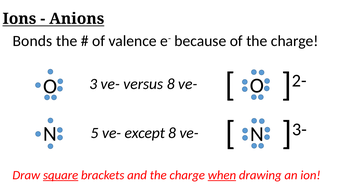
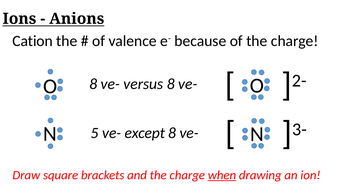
Bonds: Bonds -> Cation
3 at (93, 84): 3 -> 8
square underline: present -> none
